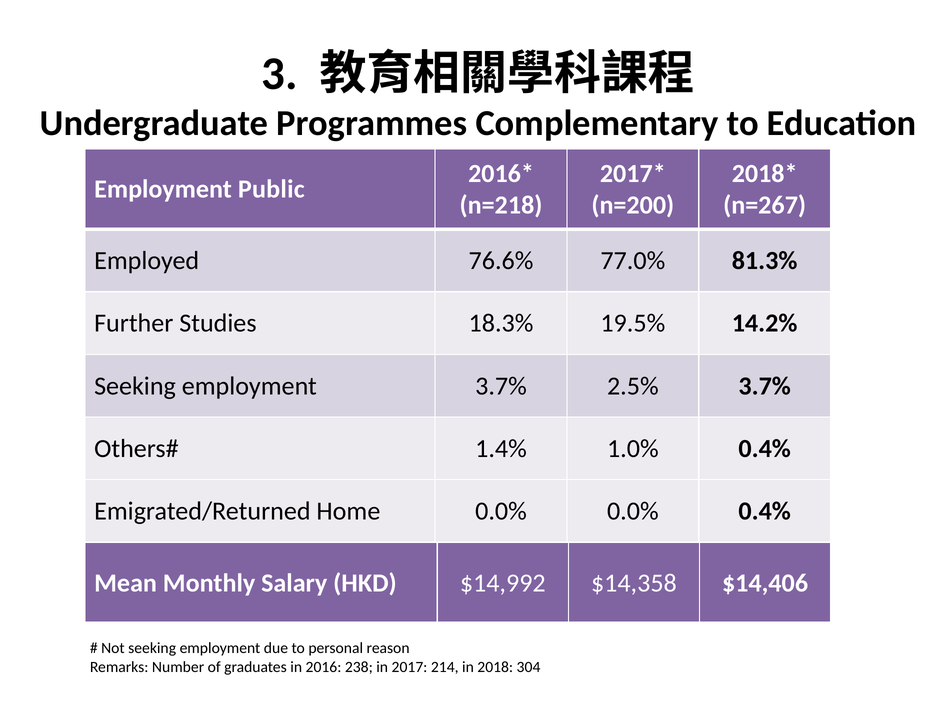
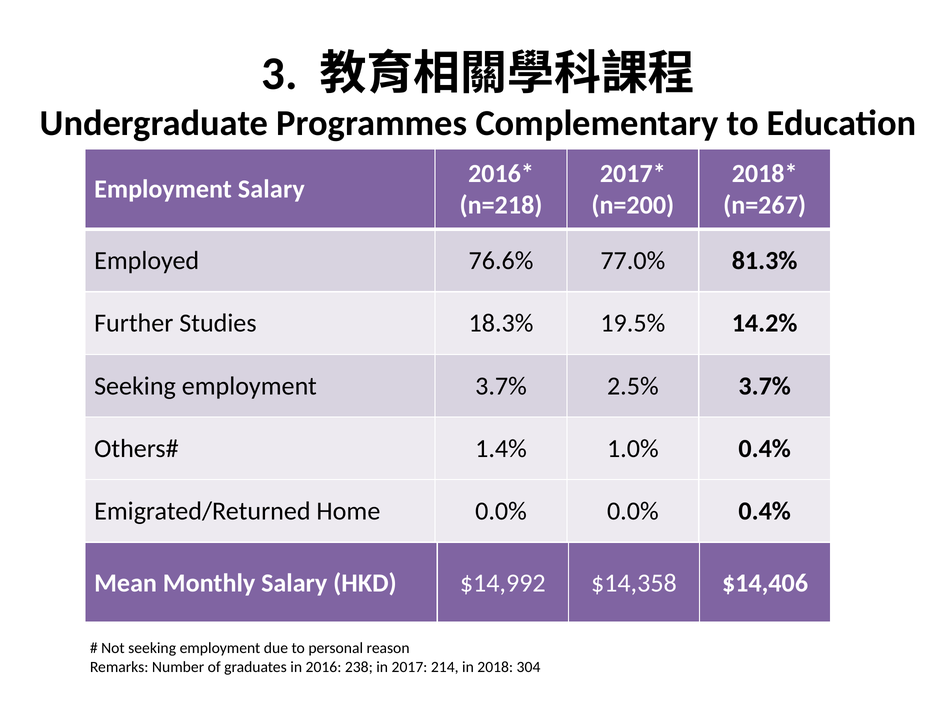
Employment Public: Public -> Salary
